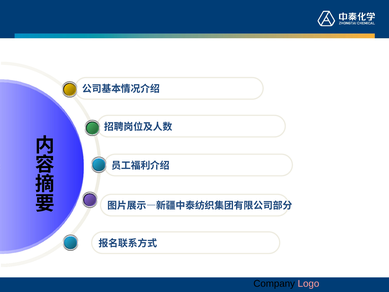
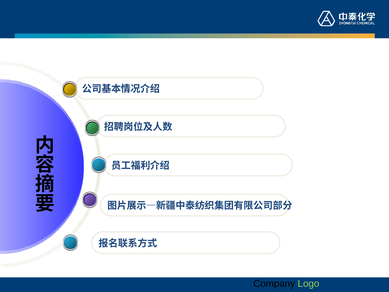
Logo colour: pink -> light green
